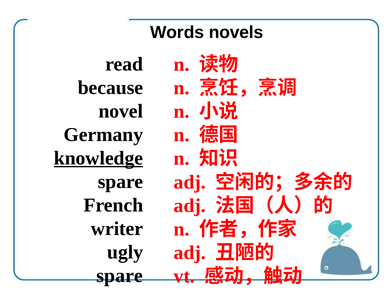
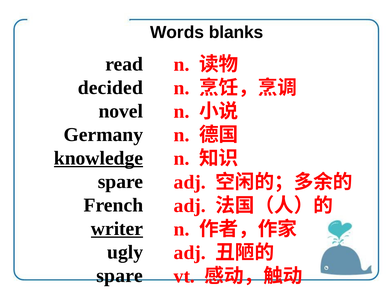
novels: novels -> blanks
because: because -> decided
writer underline: none -> present
